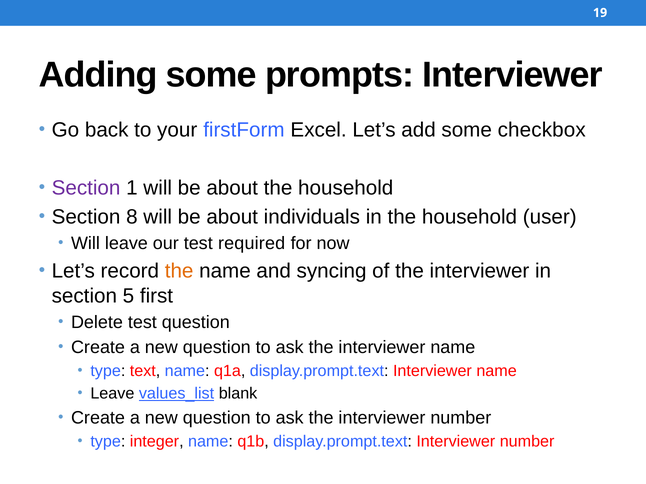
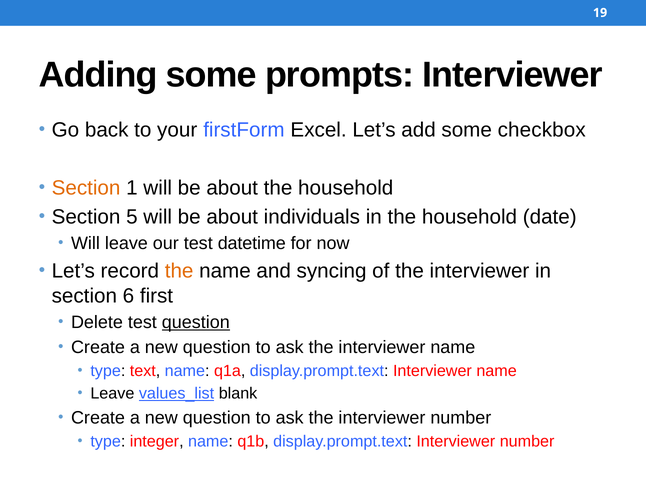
Section at (86, 188) colour: purple -> orange
8: 8 -> 5
user: user -> date
required: required -> datetime
5: 5 -> 6
question at (196, 323) underline: none -> present
